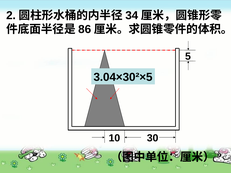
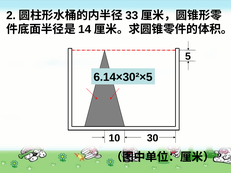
34: 34 -> 33
86: 86 -> 14
3.04×30²×5: 3.04×30²×5 -> 6.14×30²×5
